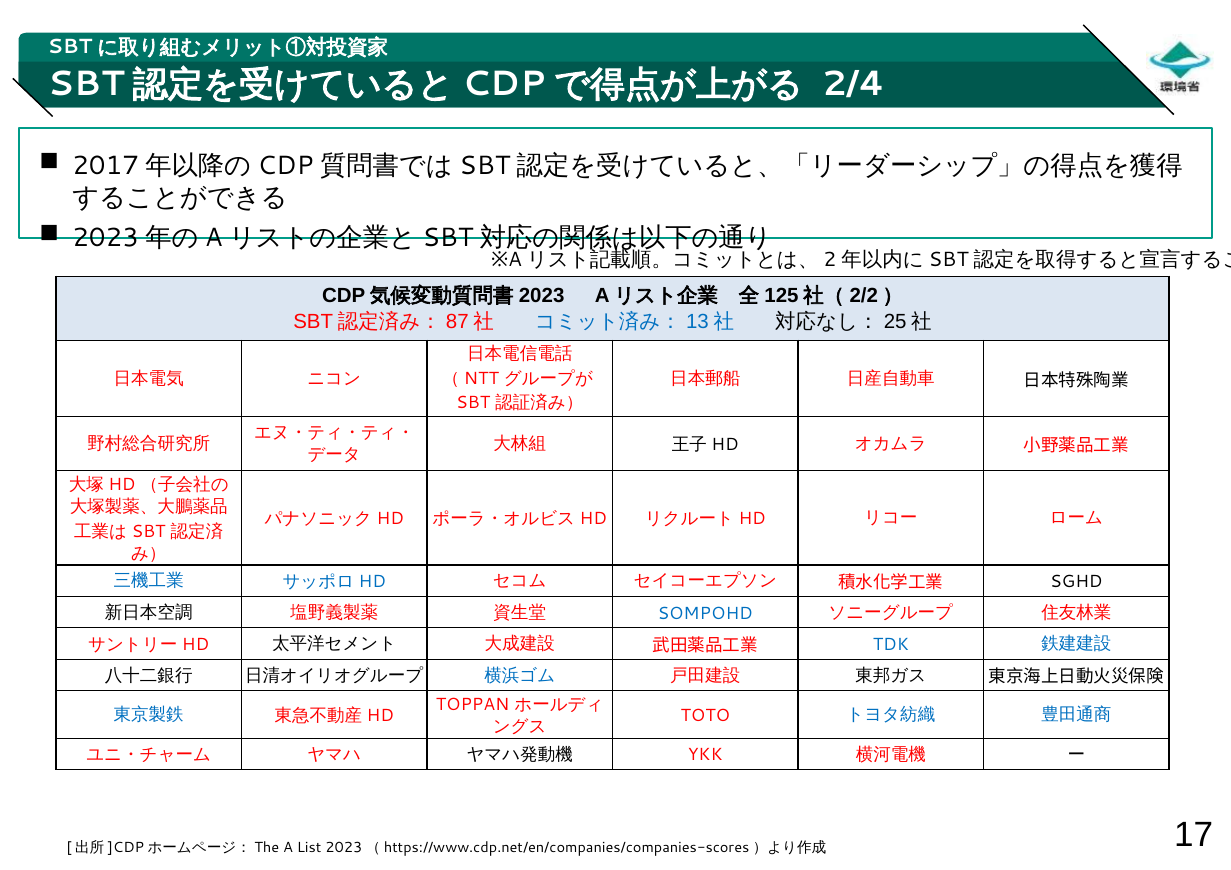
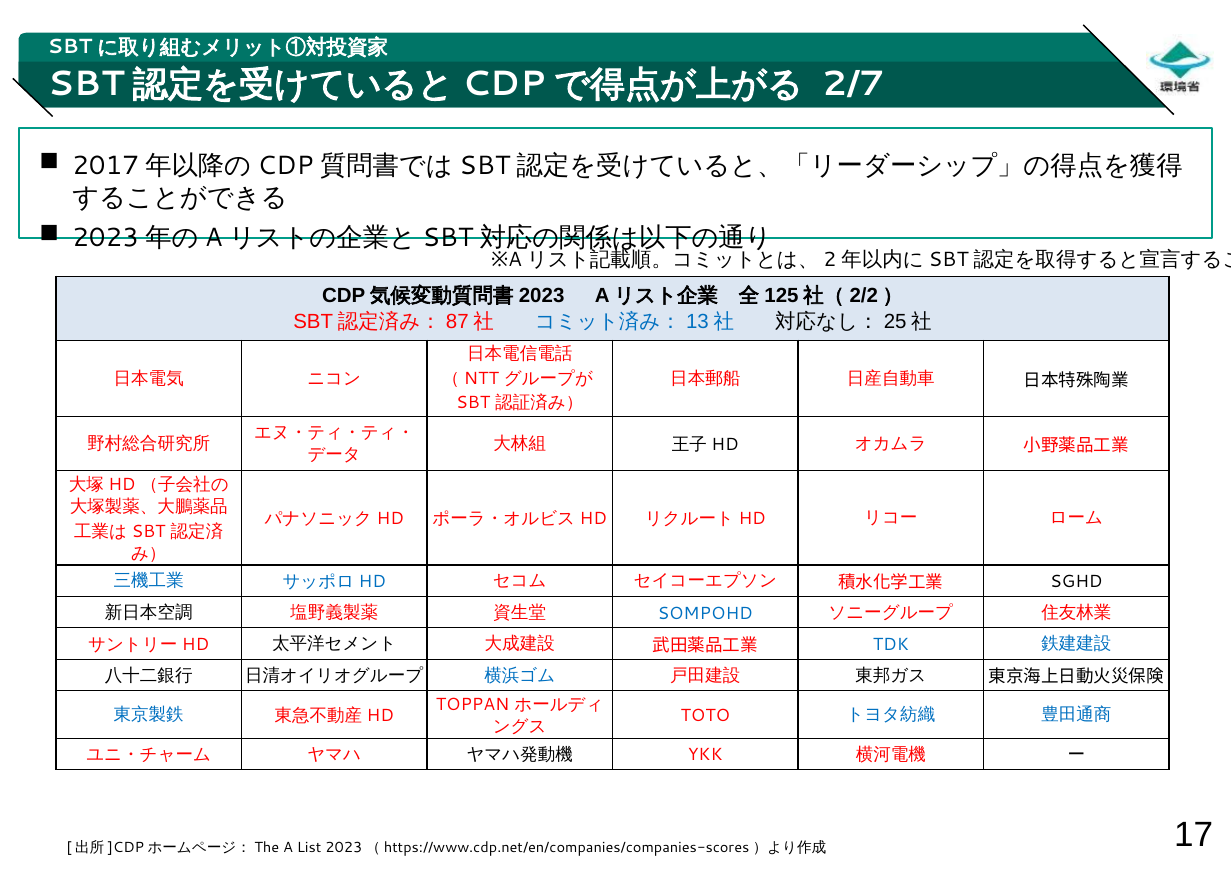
2/4: 2/4 -> 2/7
